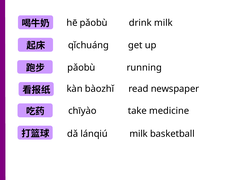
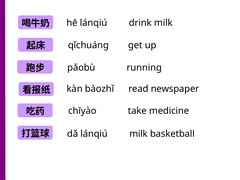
hē pǎobù: pǎobù -> lánqiú
